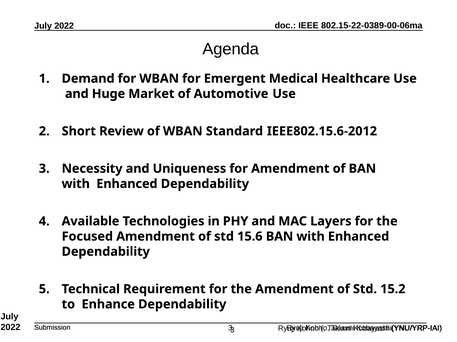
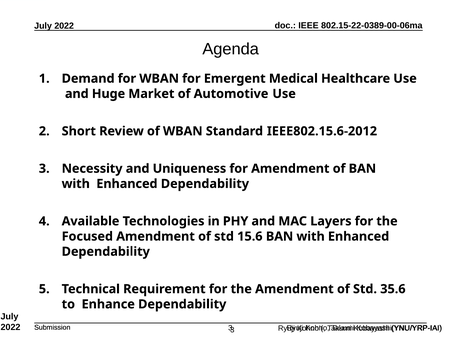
15.2: 15.2 -> 35.6
